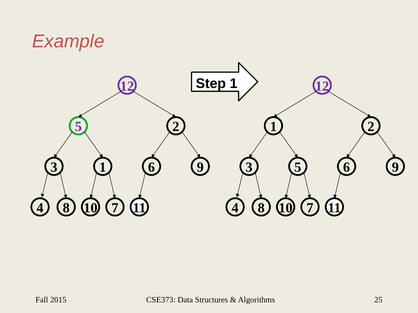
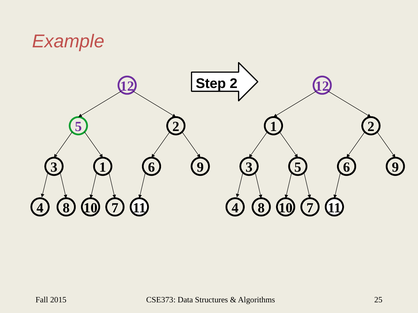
Step 1: 1 -> 2
